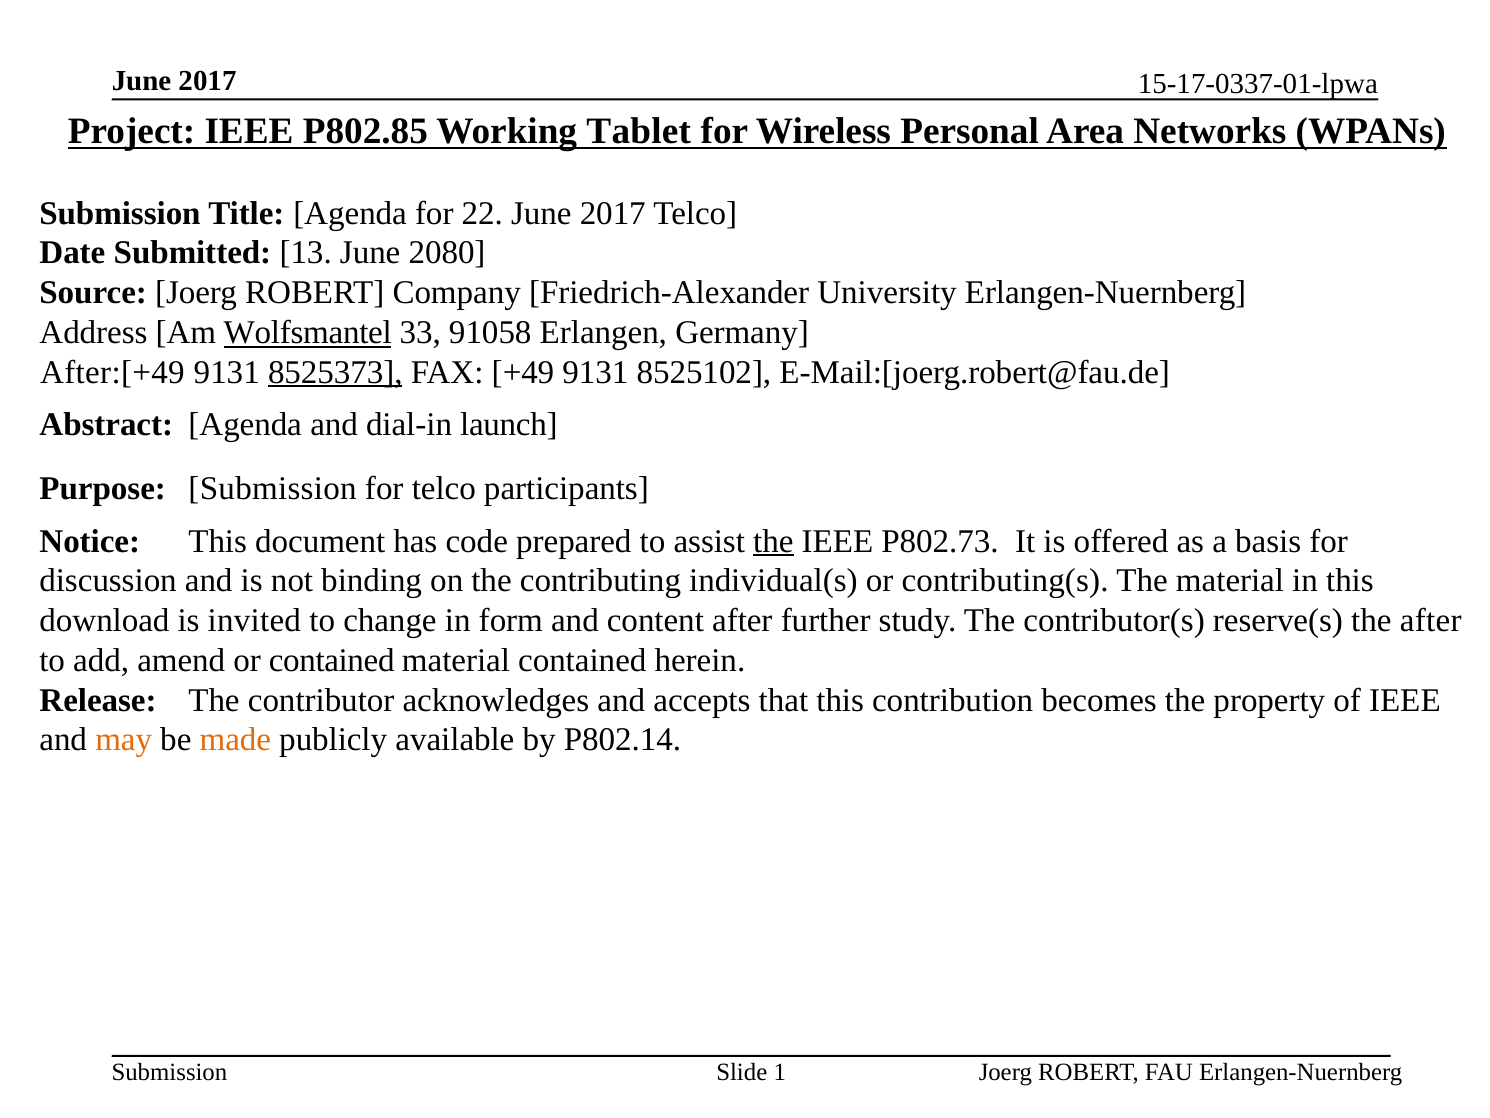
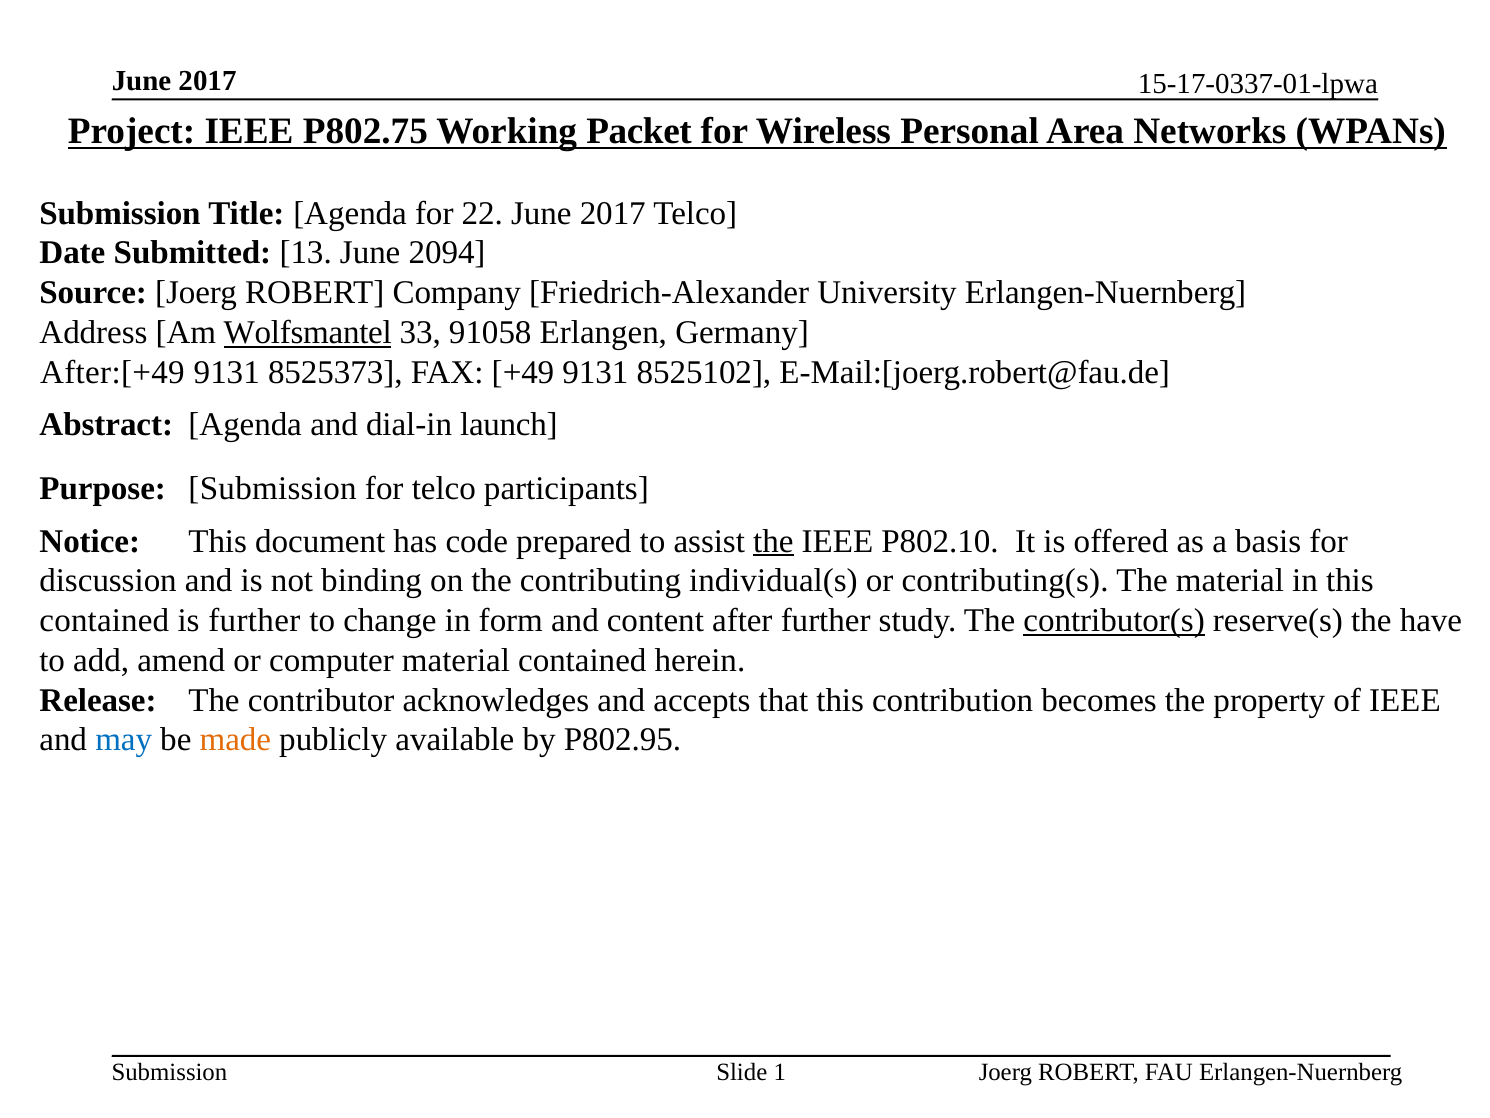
P802.85: P802.85 -> P802.75
Tablet: Tablet -> Packet
2080: 2080 -> 2094
8525373 underline: present -> none
P802.73: P802.73 -> P802.10
download at (104, 620): download -> contained
is invited: invited -> further
contributor(s underline: none -> present
the after: after -> have
or contained: contained -> computer
may colour: orange -> blue
P802.14: P802.14 -> P802.95
